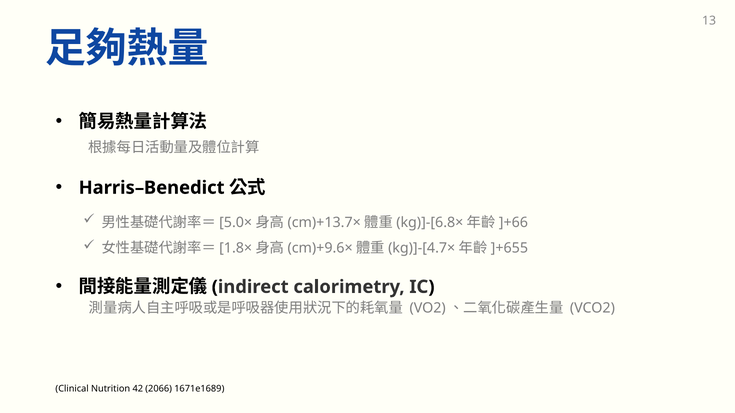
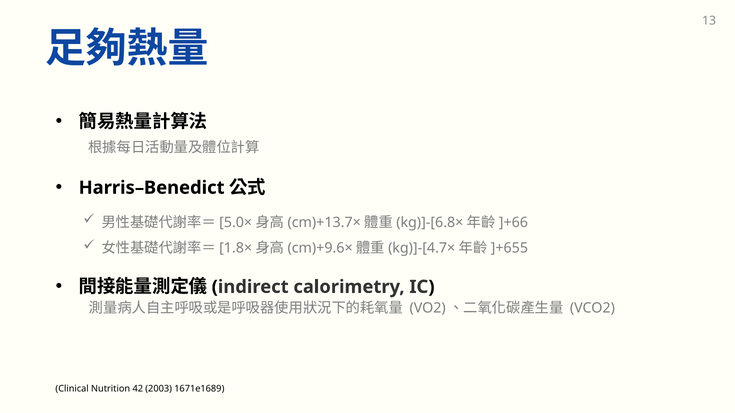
2066: 2066 -> 2003
